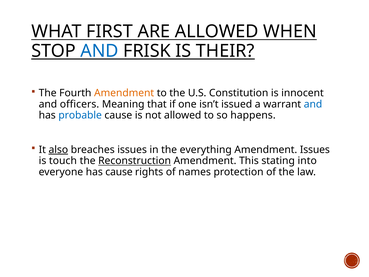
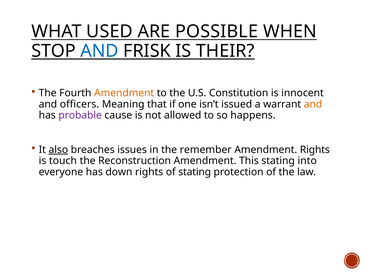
FIRST: FIRST -> USED
ARE ALLOWED: ALLOWED -> POSSIBLE
and at (313, 104) colour: blue -> orange
probable colour: blue -> purple
everything: everything -> remember
Amendment Issues: Issues -> Rights
Reconstruction underline: present -> none
has cause: cause -> down
of names: names -> stating
